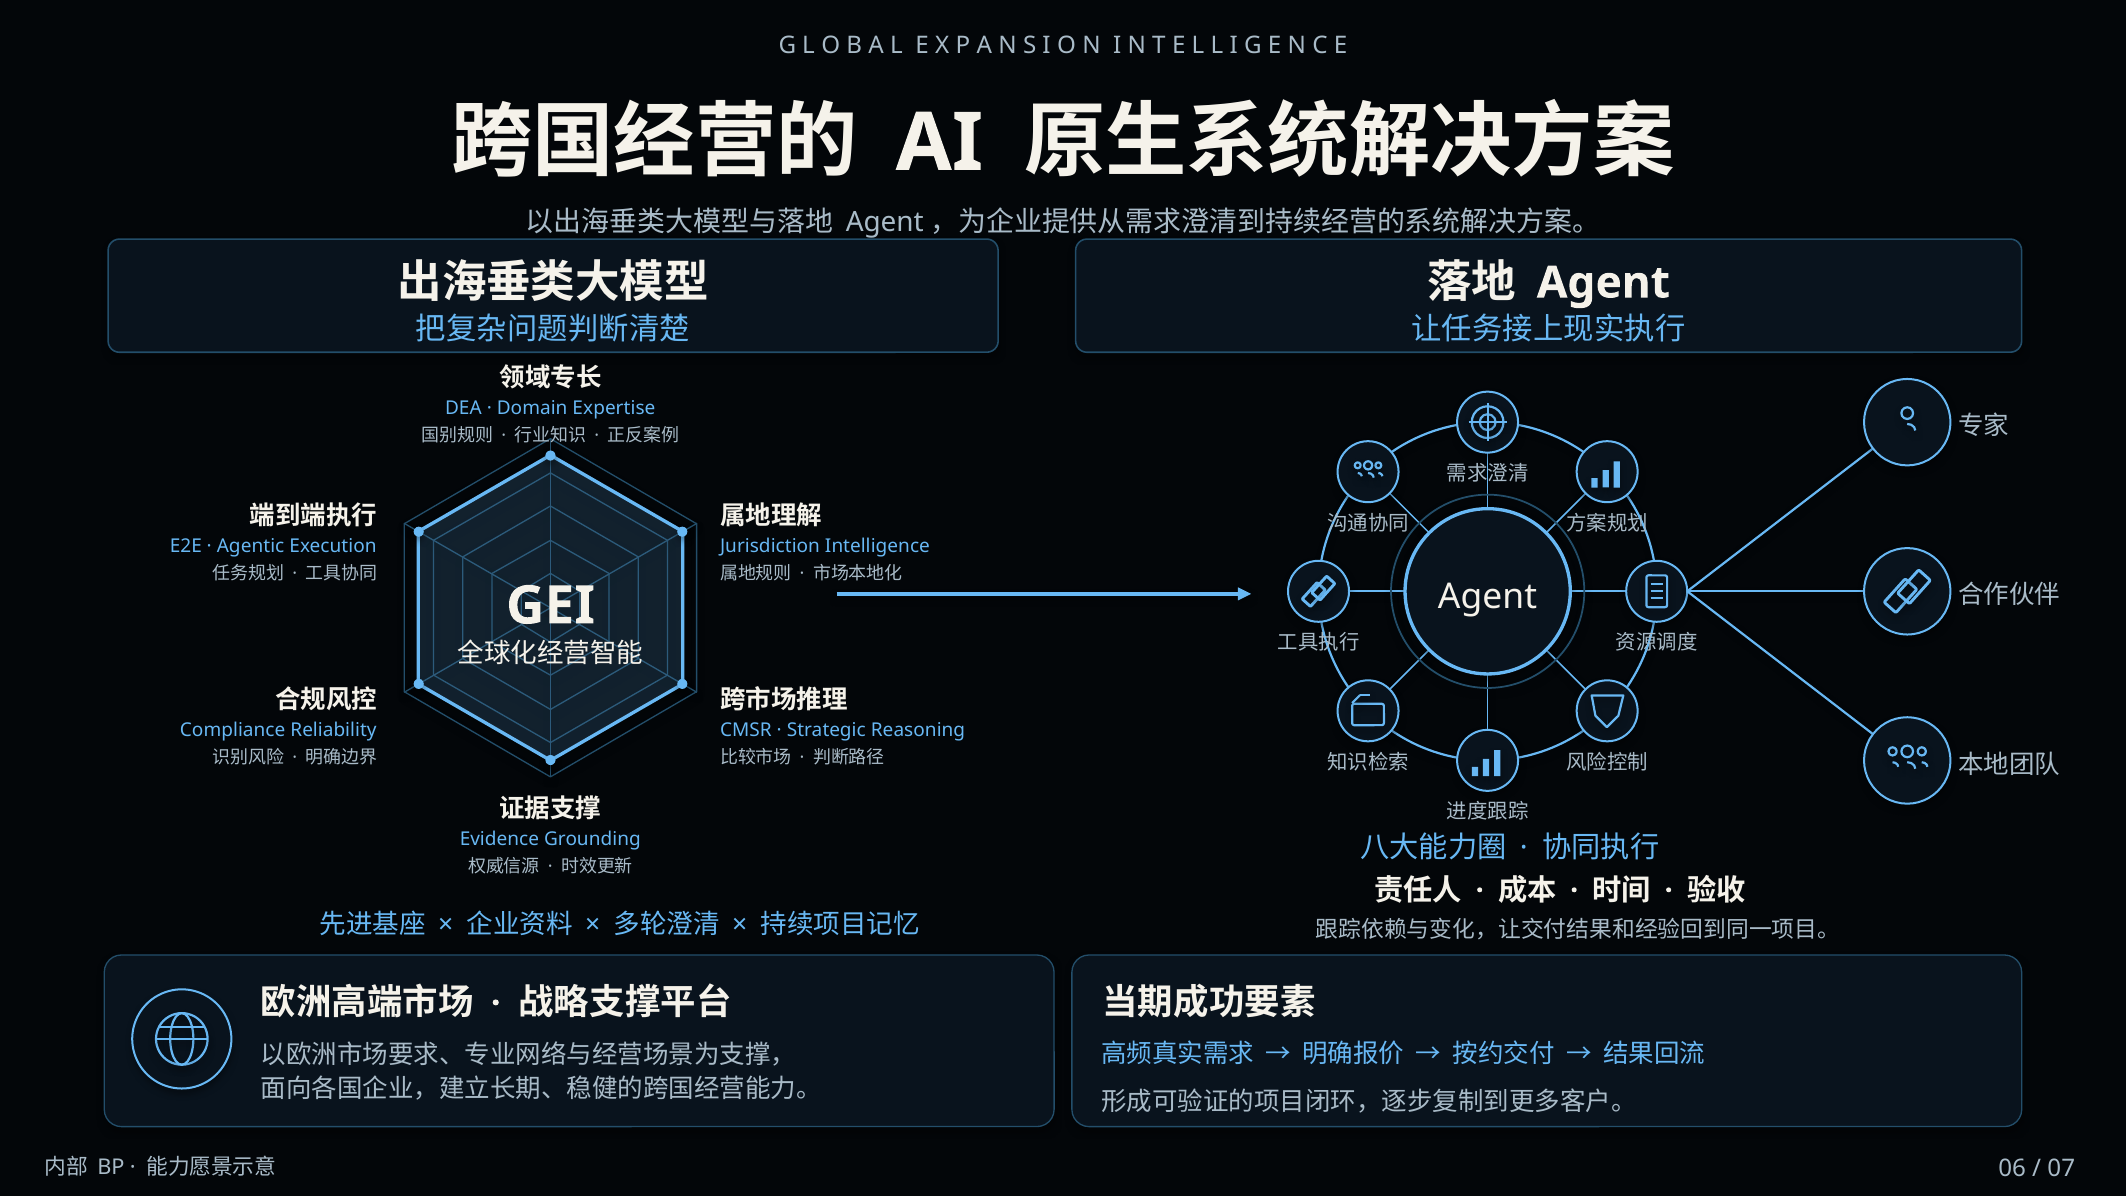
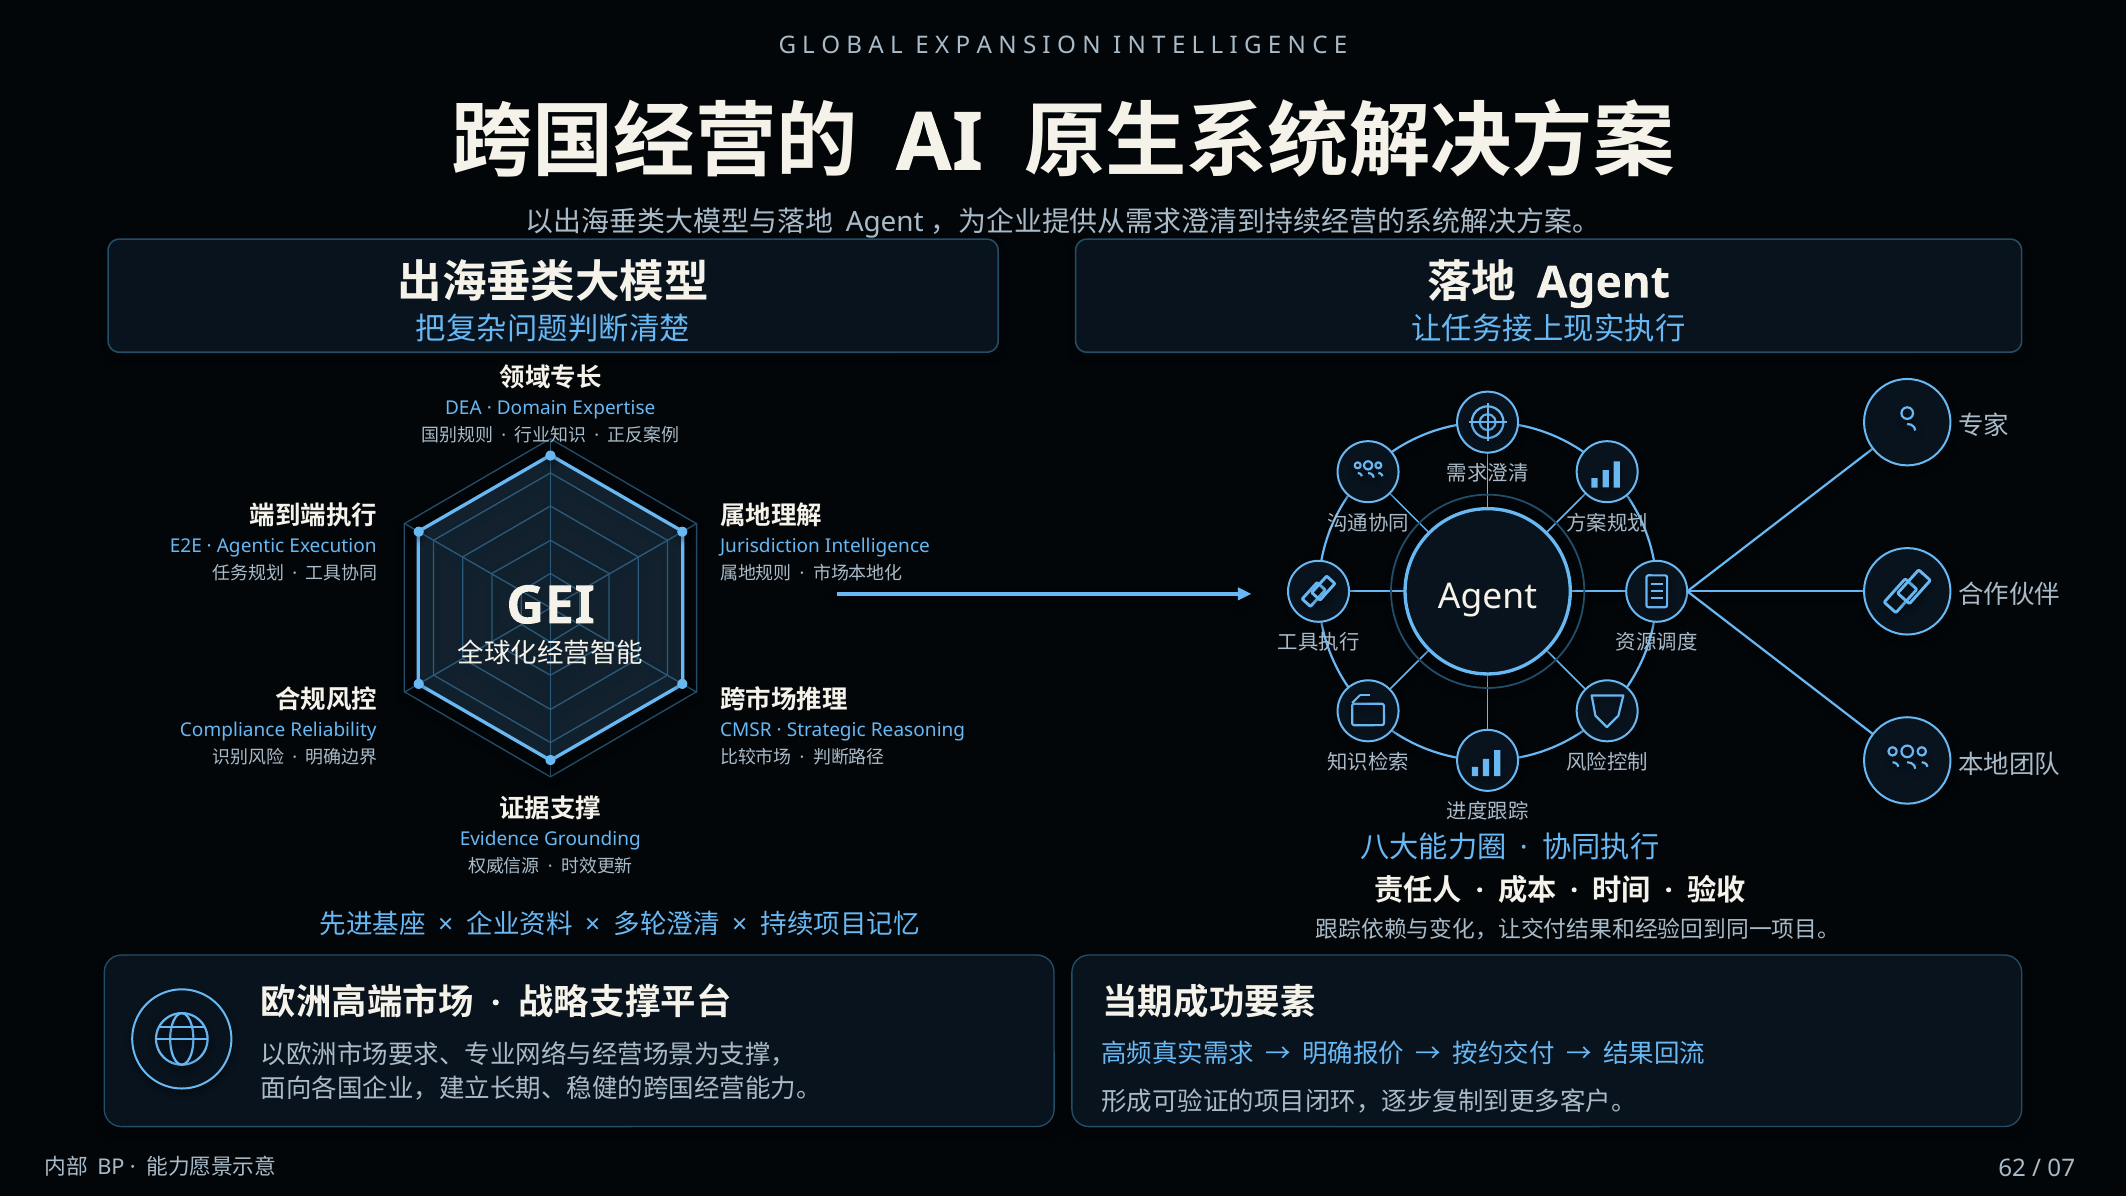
06: 06 -> 62
